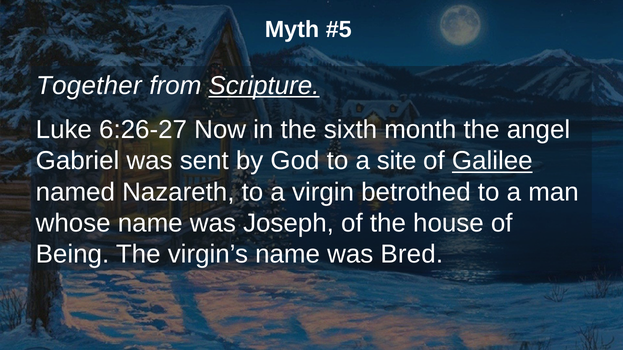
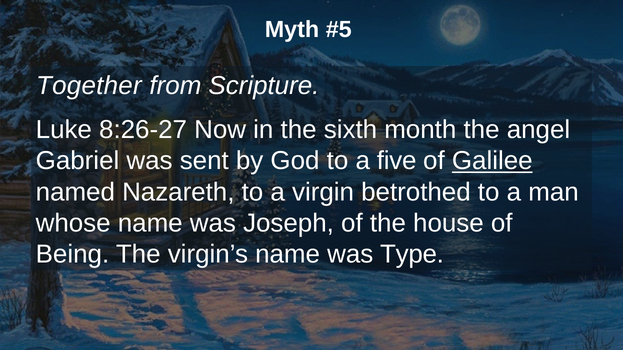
Scripture underline: present -> none
6:26-27: 6:26-27 -> 8:26-27
site: site -> five
Bred: Bred -> Type
